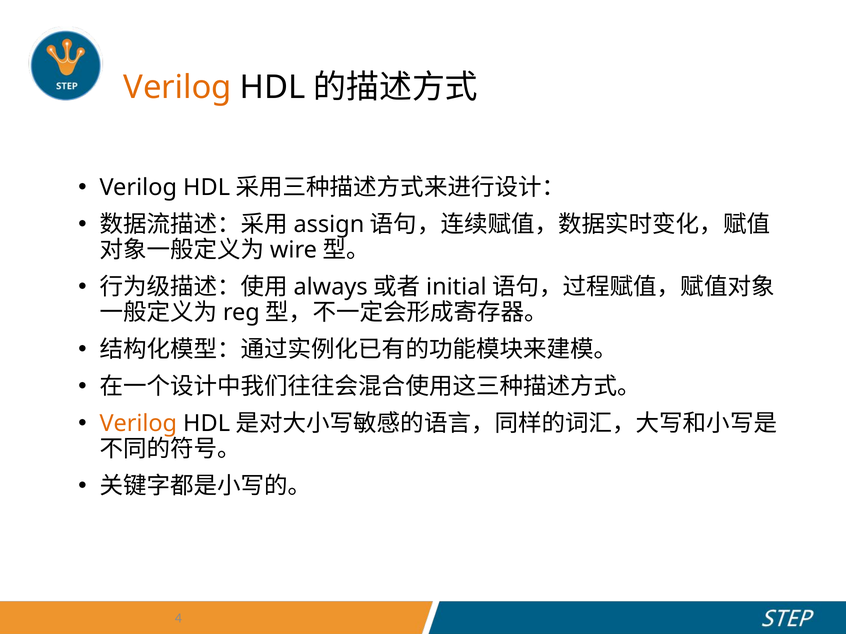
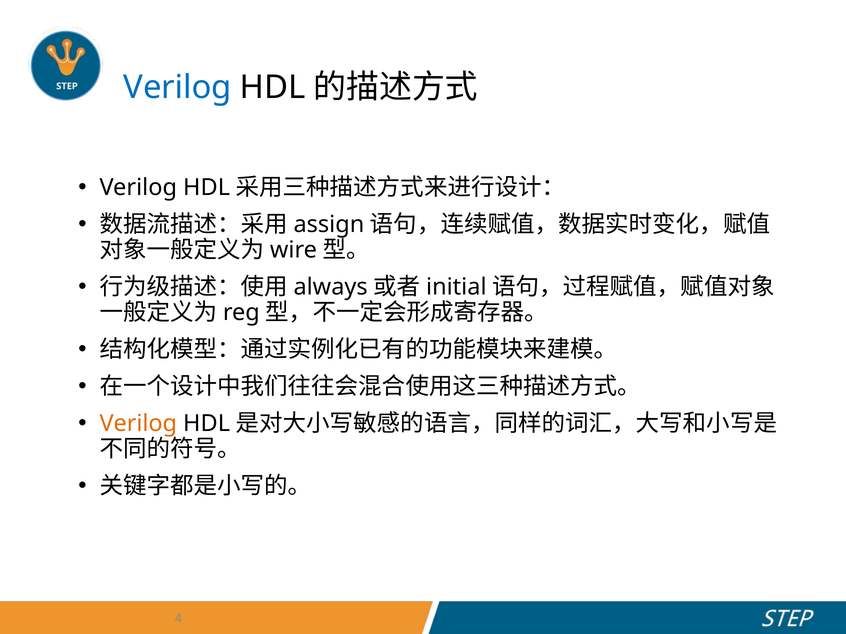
Verilog at (177, 87) colour: orange -> blue
